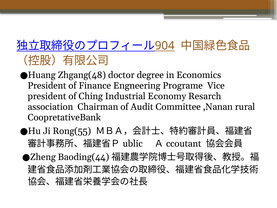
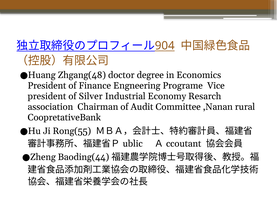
Ching: Ching -> Silver
